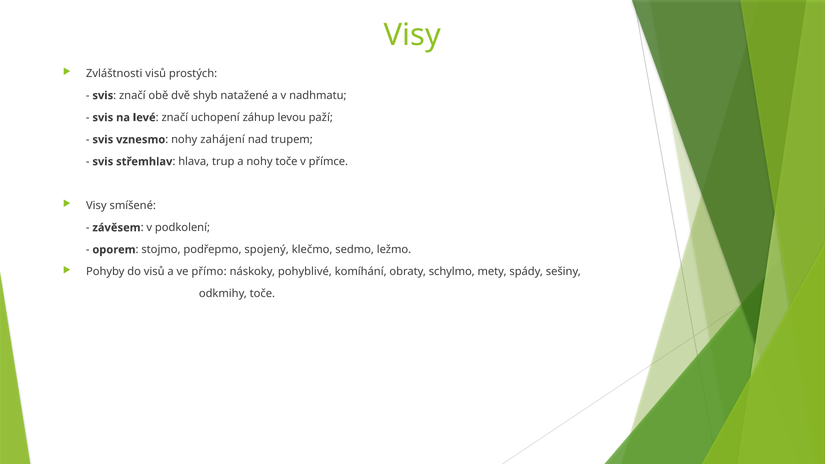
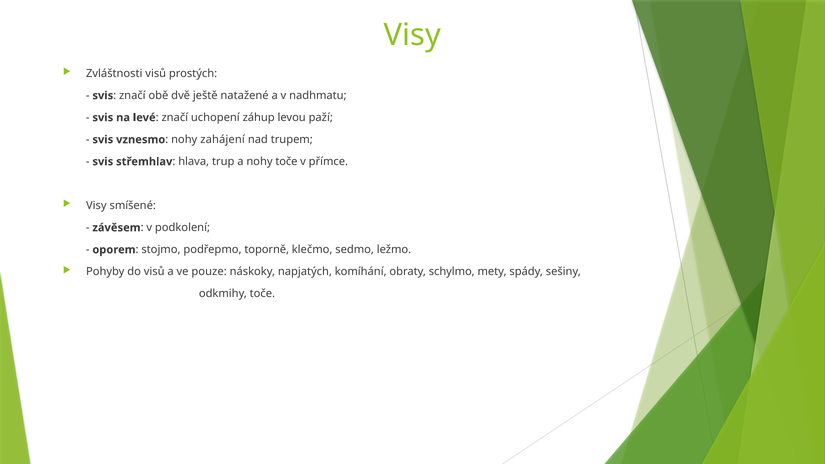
shyb: shyb -> ještě
spojený: spojený -> toporně
přímo: přímo -> pouze
pohyblivé: pohyblivé -> napjatých
